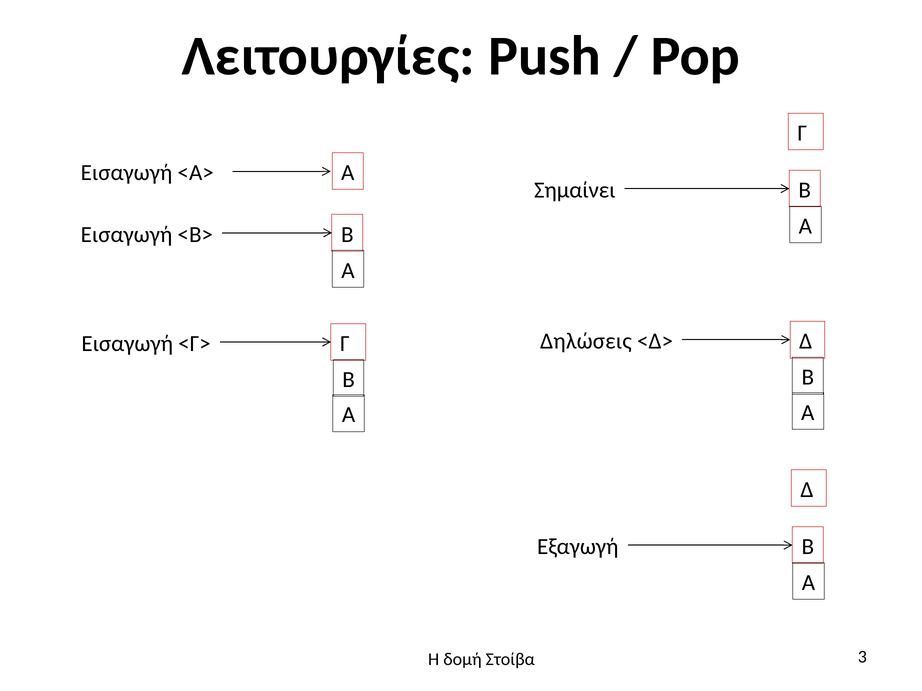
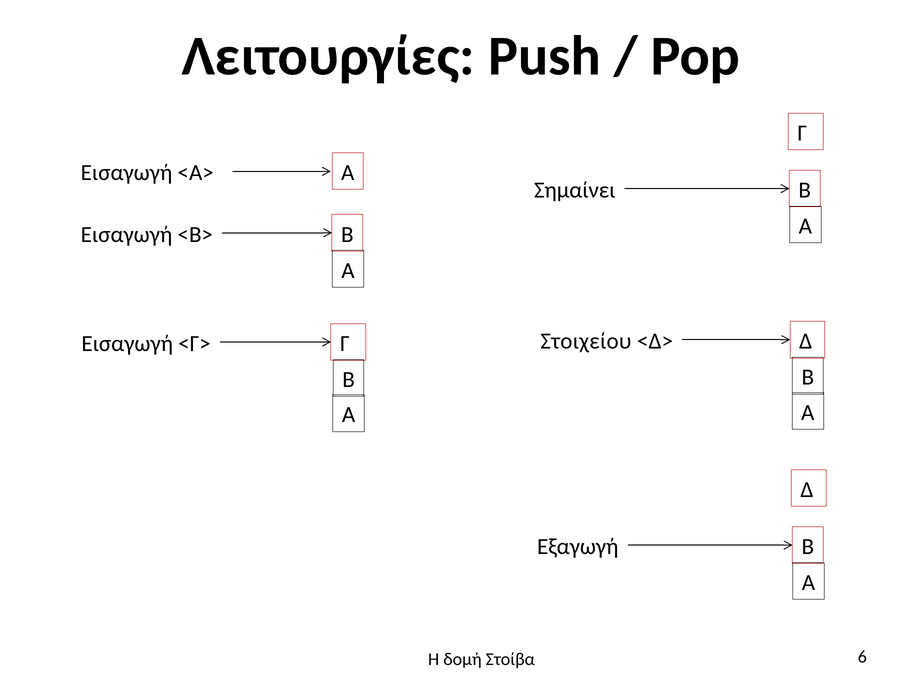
Δηλώσεις: Δηλώσεις -> Στοιχείου
3: 3 -> 6
